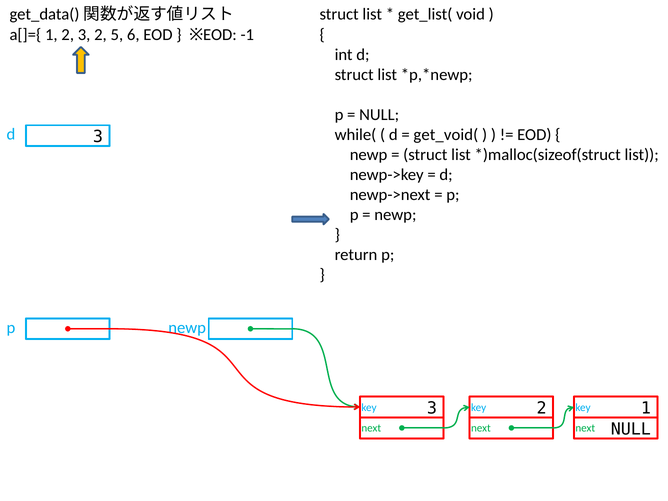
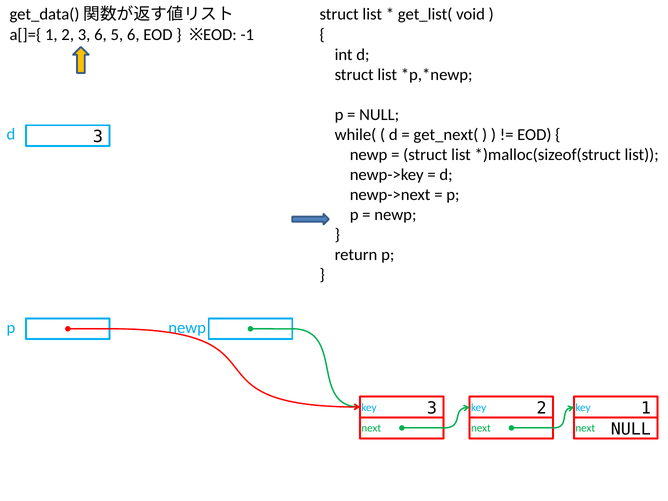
3 2: 2 -> 6
get_void(: get_void( -> get_next(
